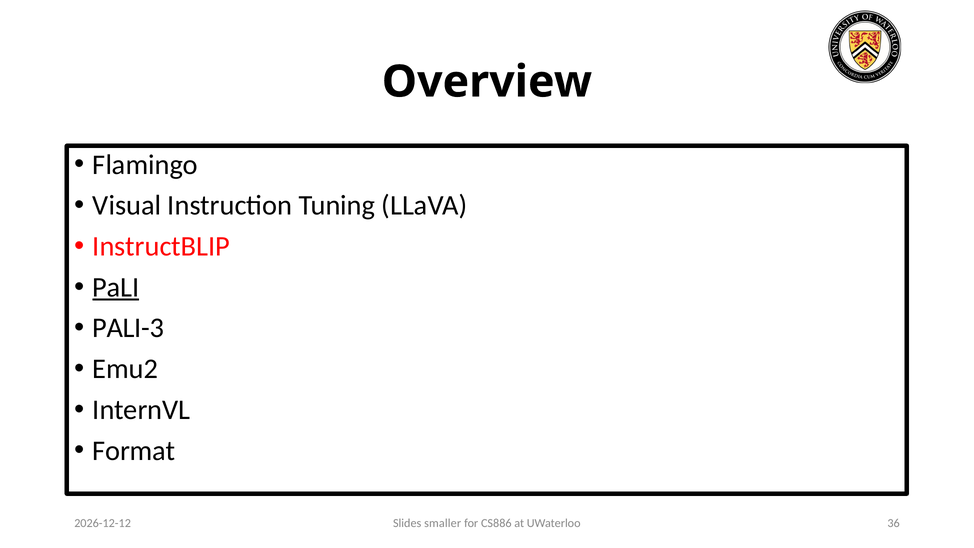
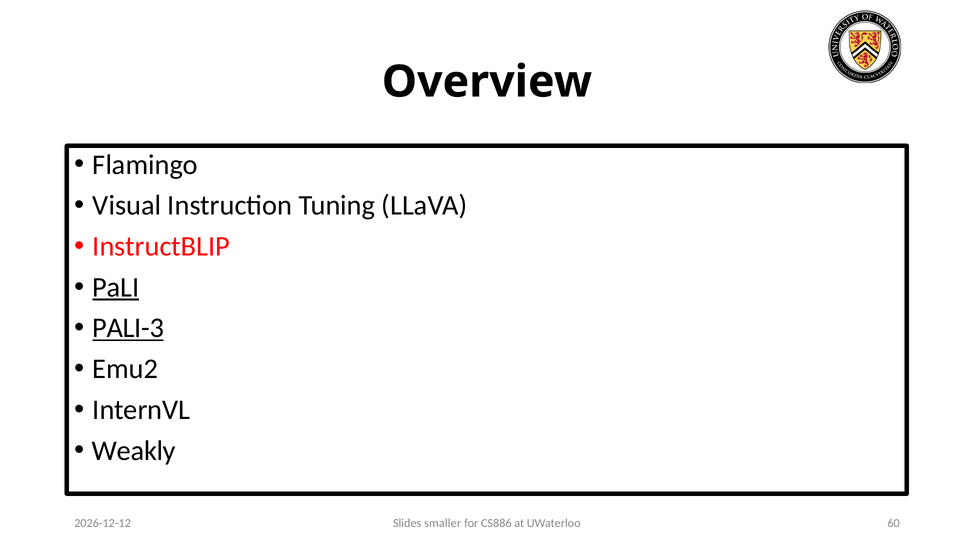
PALI-3 underline: none -> present
Format: Format -> Weakly
36: 36 -> 60
